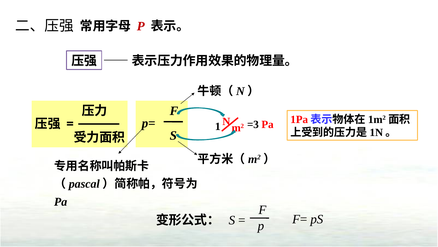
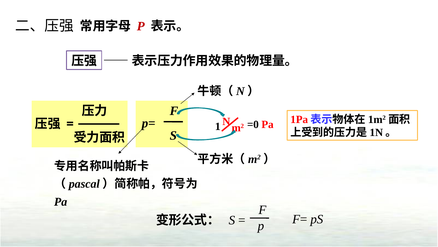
=3: =3 -> =0
